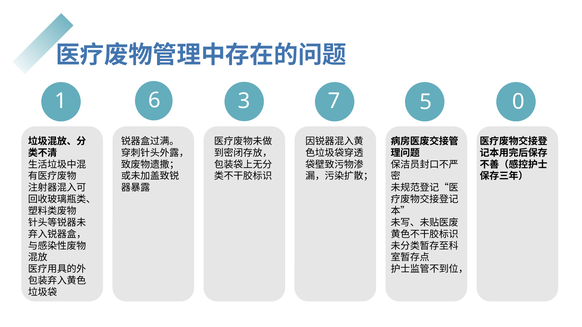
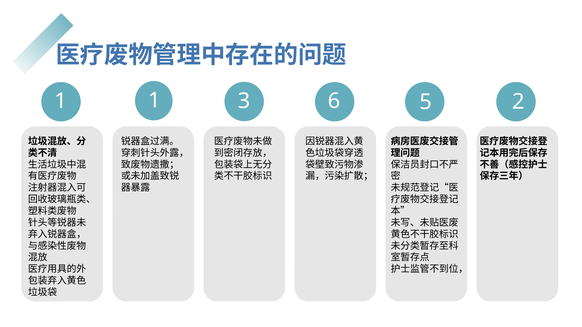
1 6: 6 -> 1
7: 7 -> 6
0: 0 -> 2
